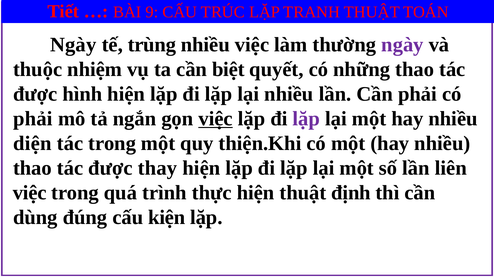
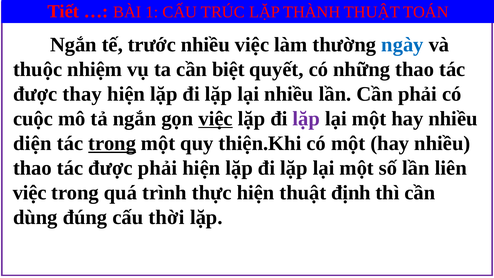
9: 9 -> 1
TRANH: TRANH -> THÀNH
Ngày at (73, 45): Ngày -> Ngắn
trùng: trùng -> trước
ngày at (402, 45) colour: purple -> blue
hình: hình -> thay
phải at (33, 119): phải -> cuộc
trong at (112, 143) underline: none -> present
được thay: thay -> phải
kiện: kiện -> thời
